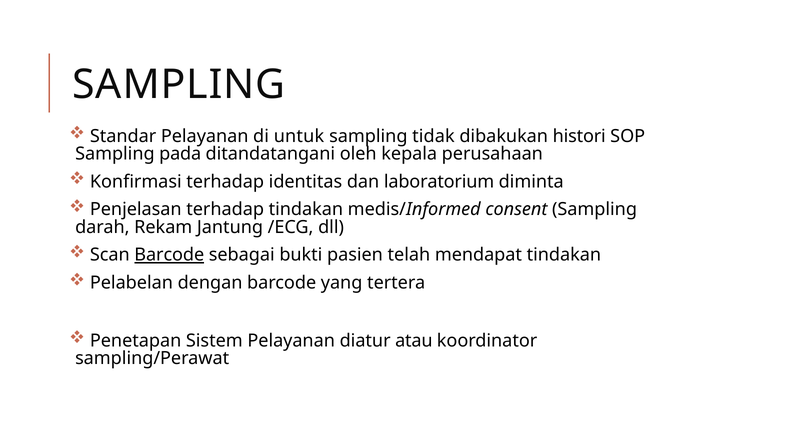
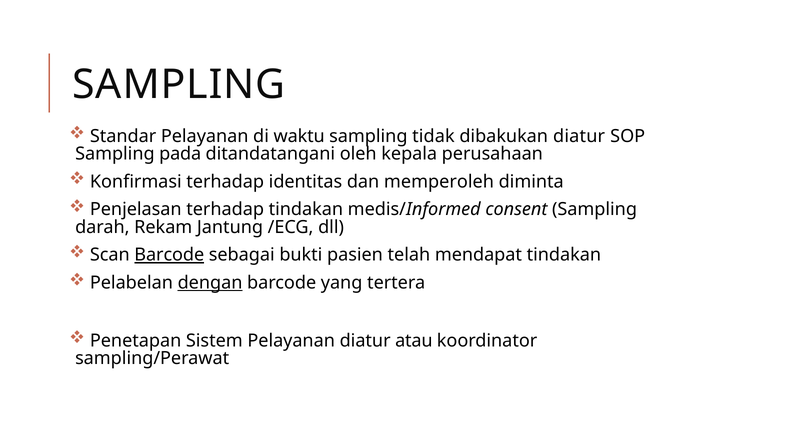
untuk: untuk -> waktu
dibakukan histori: histori -> diatur
laboratorium: laboratorium -> memperoleh
dengan underline: none -> present
